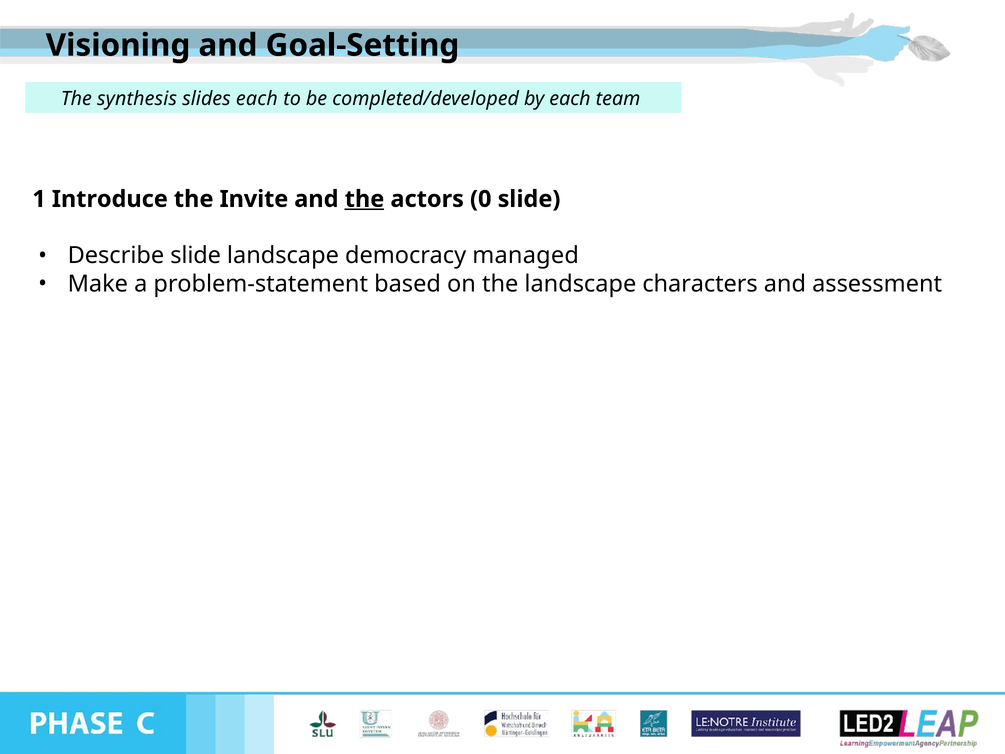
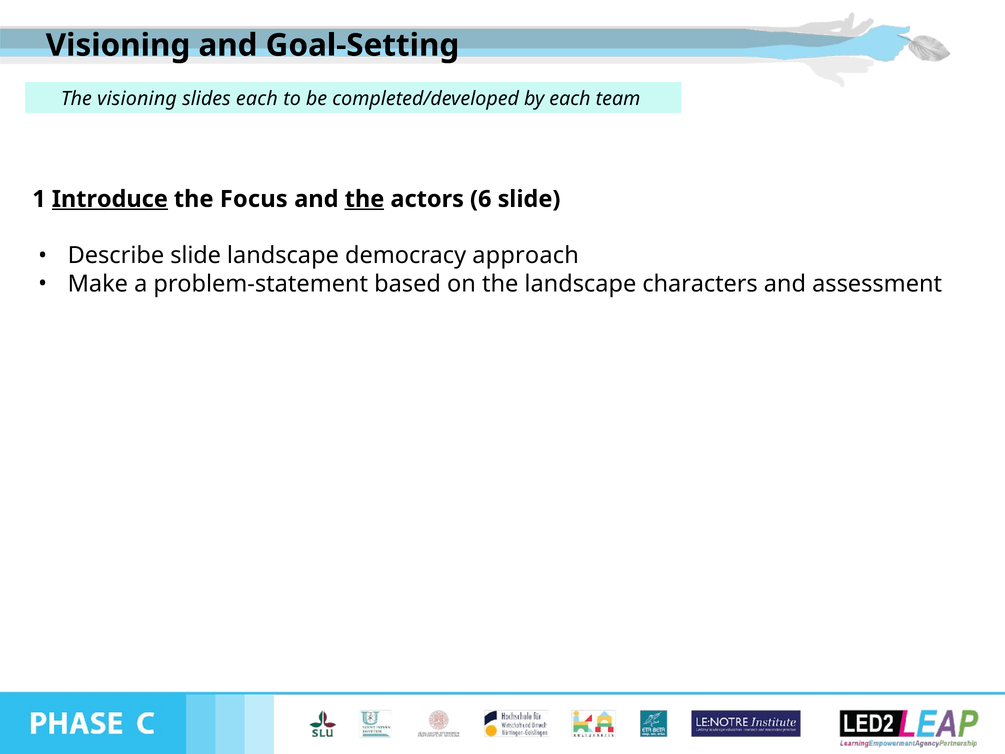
The synthesis: synthesis -> visioning
Introduce underline: none -> present
Invite: Invite -> Focus
0: 0 -> 6
managed: managed -> approach
